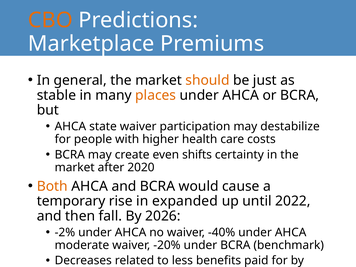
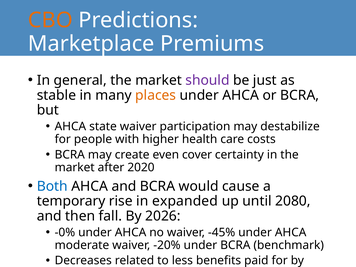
should colour: orange -> purple
shifts: shifts -> cover
Both colour: orange -> blue
2022: 2022 -> 2080
-2%: -2% -> -0%
-40%: -40% -> -45%
